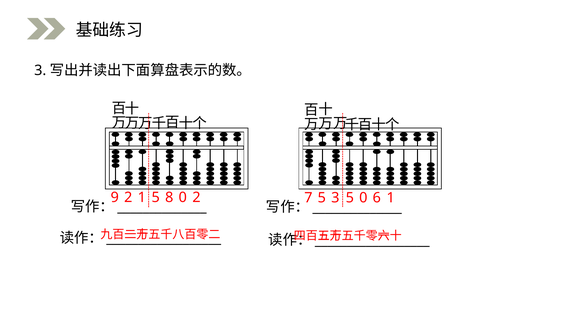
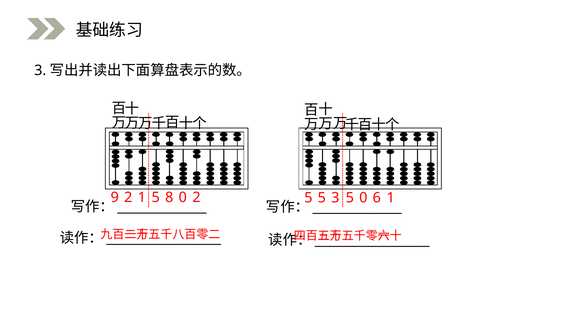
7 at (308, 198): 7 -> 5
